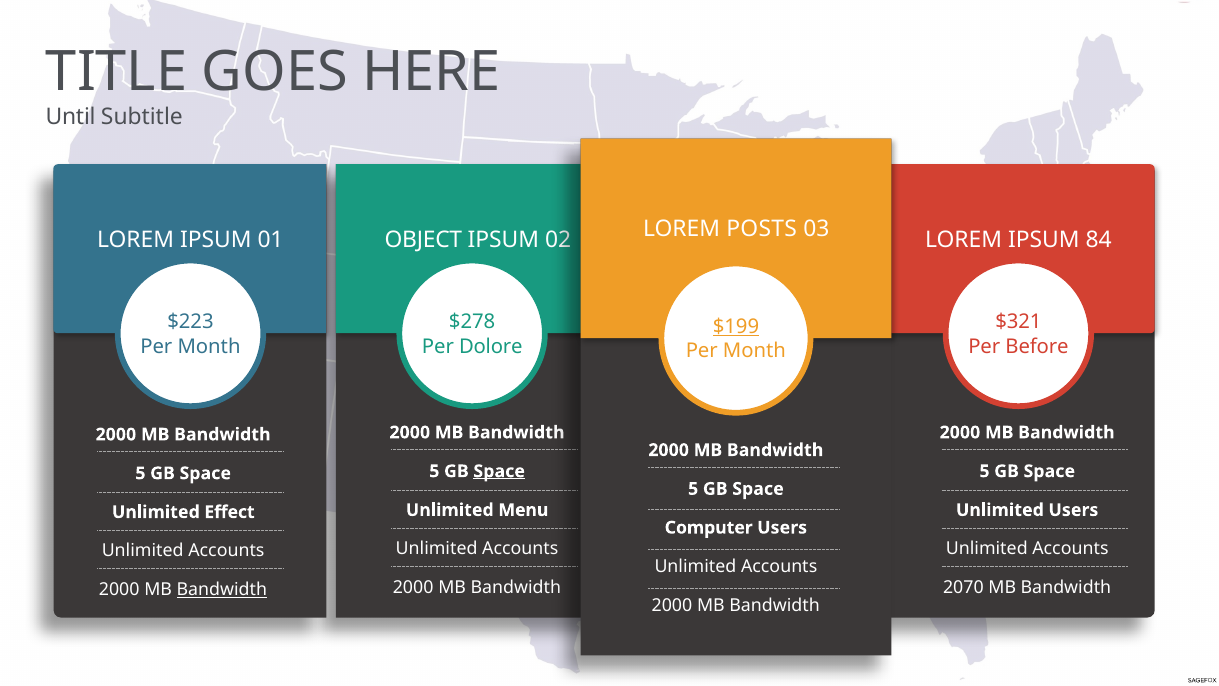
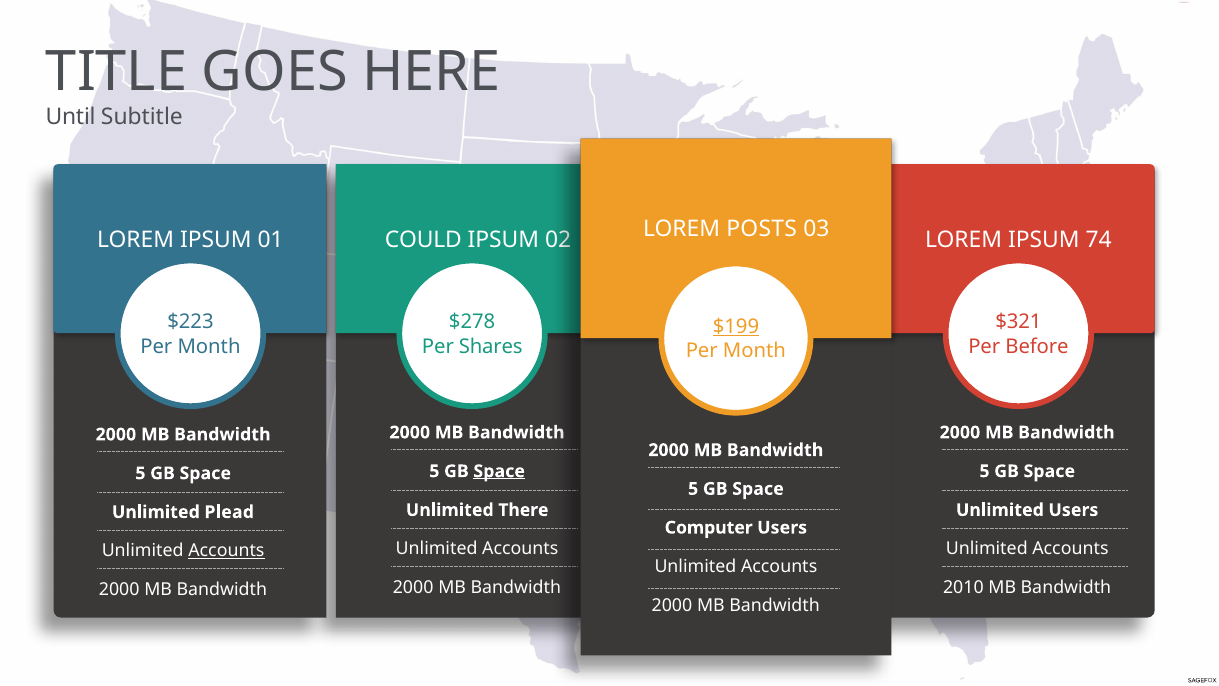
84: 84 -> 74
OBJECT: OBJECT -> COULD
Dolore: Dolore -> Shares
Menu: Menu -> There
Effect: Effect -> Plead
Accounts at (226, 551) underline: none -> present
2070: 2070 -> 2010
Bandwidth at (222, 589) underline: present -> none
